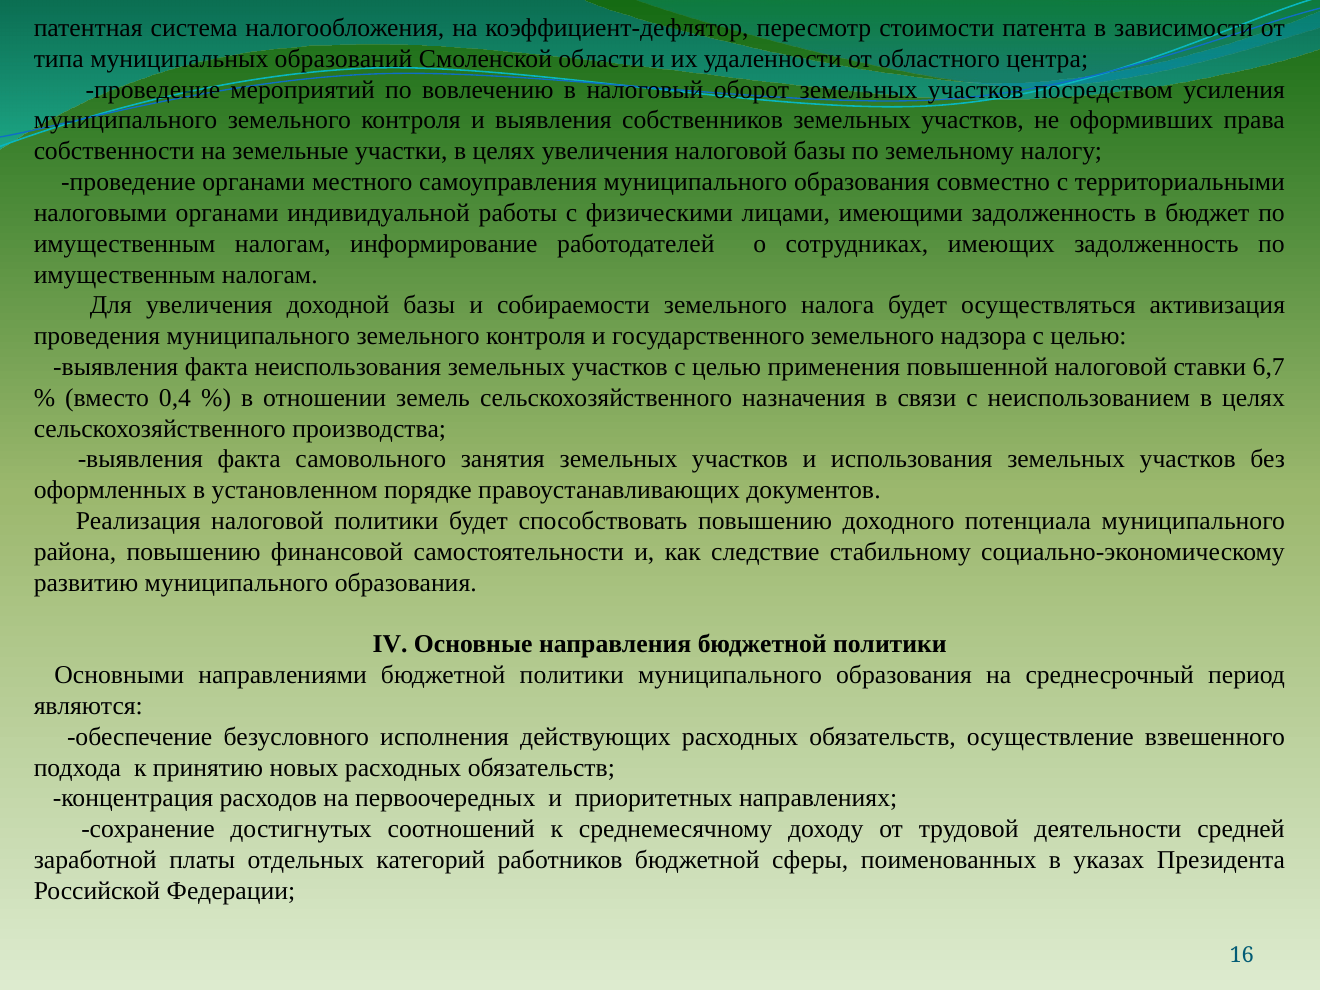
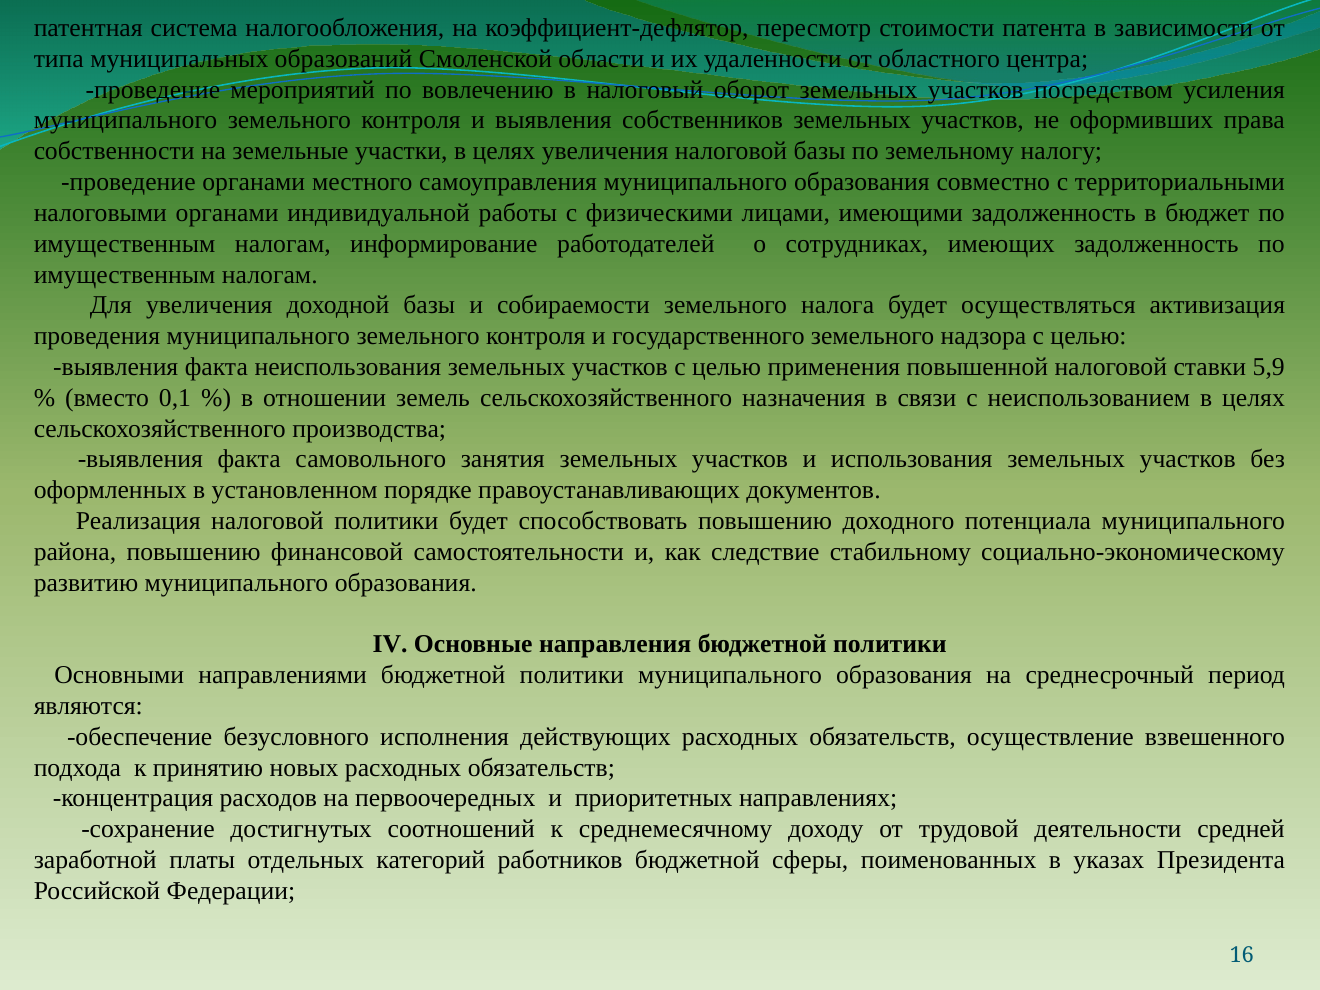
6,7: 6,7 -> 5,9
0,4: 0,4 -> 0,1
